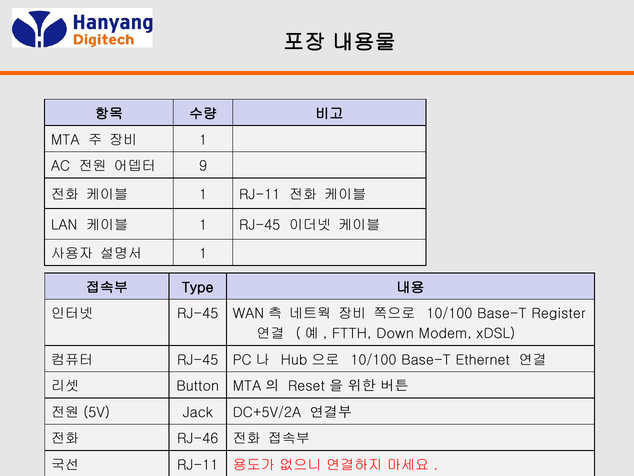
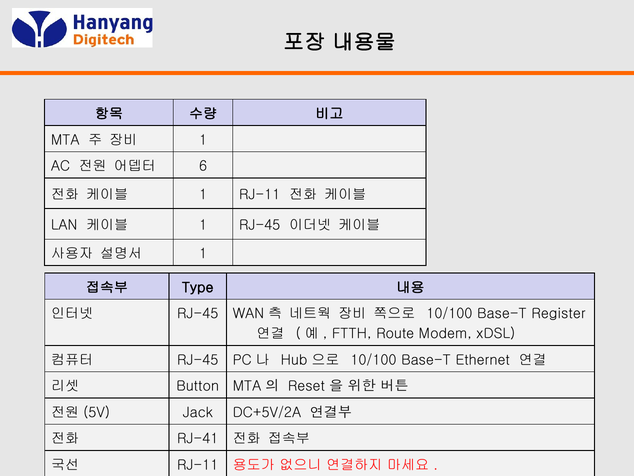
9: 9 -> 6
Down: Down -> Route
RJ-46: RJ-46 -> RJ-41
